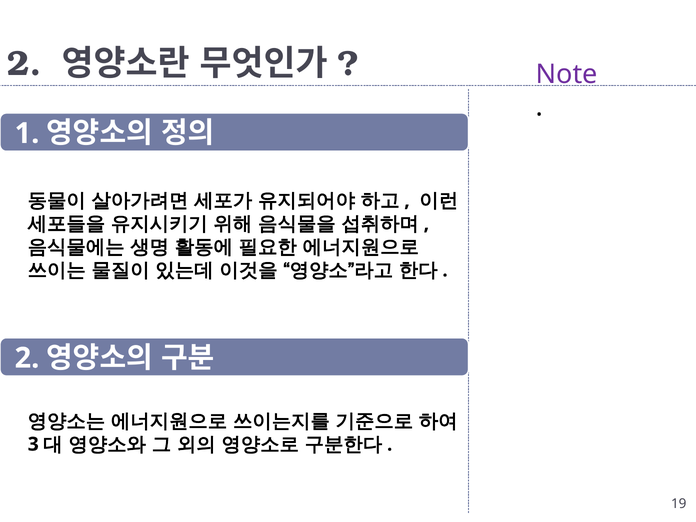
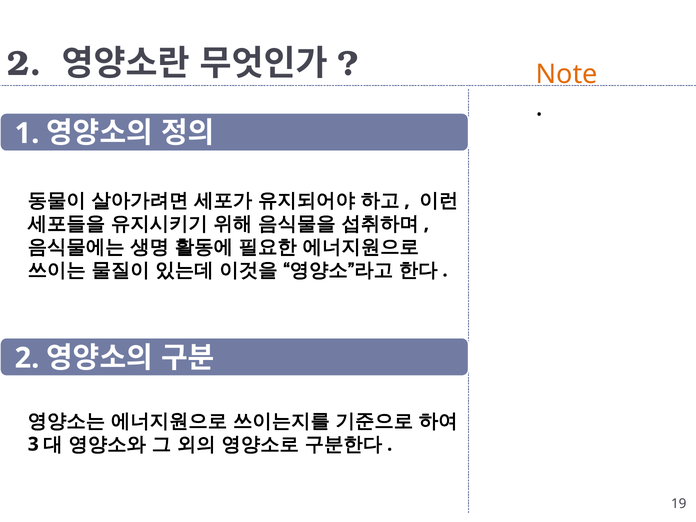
Note colour: purple -> orange
